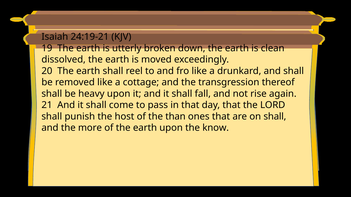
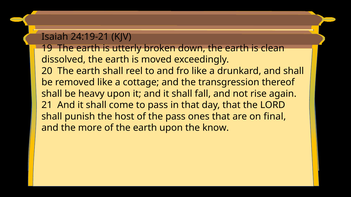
the than: than -> pass
on shall: shall -> final
